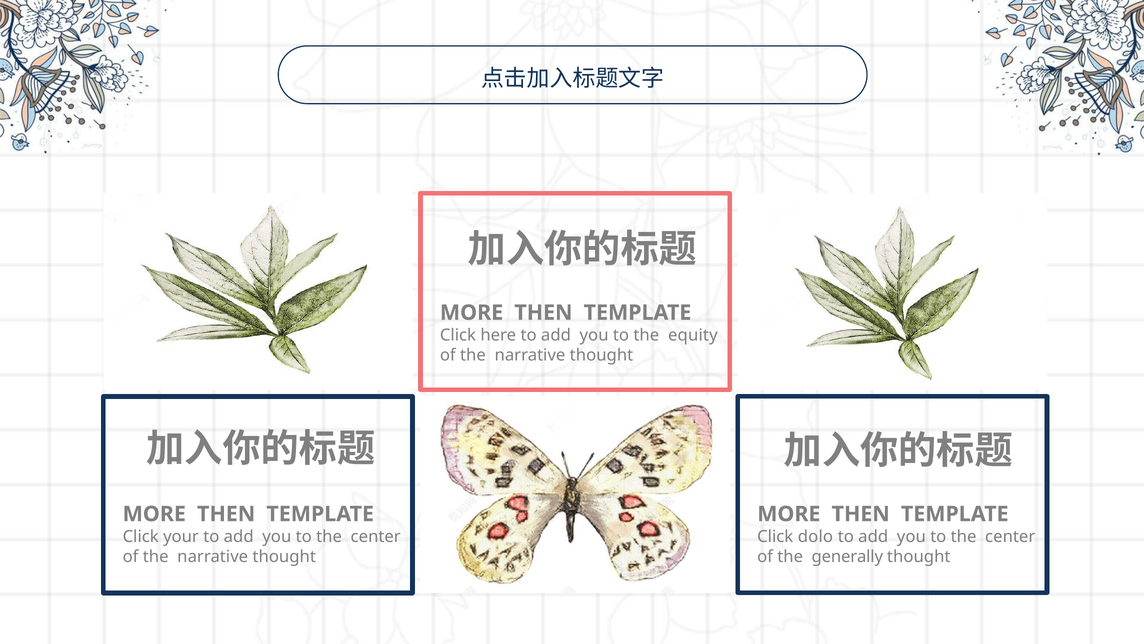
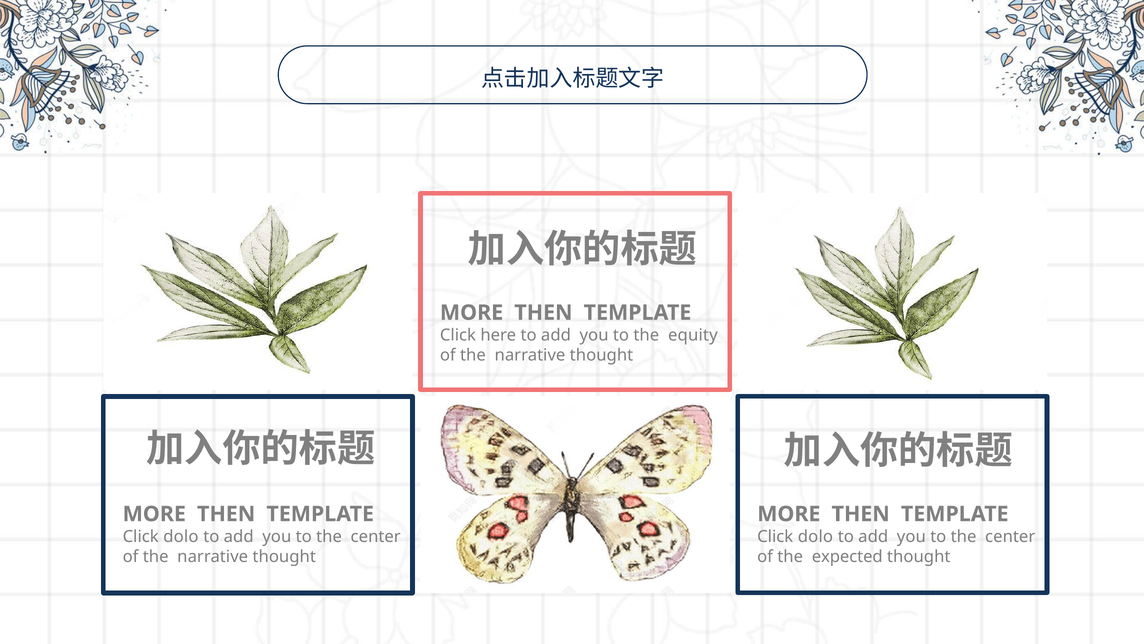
your at (181, 536): your -> dolo
generally: generally -> expected
